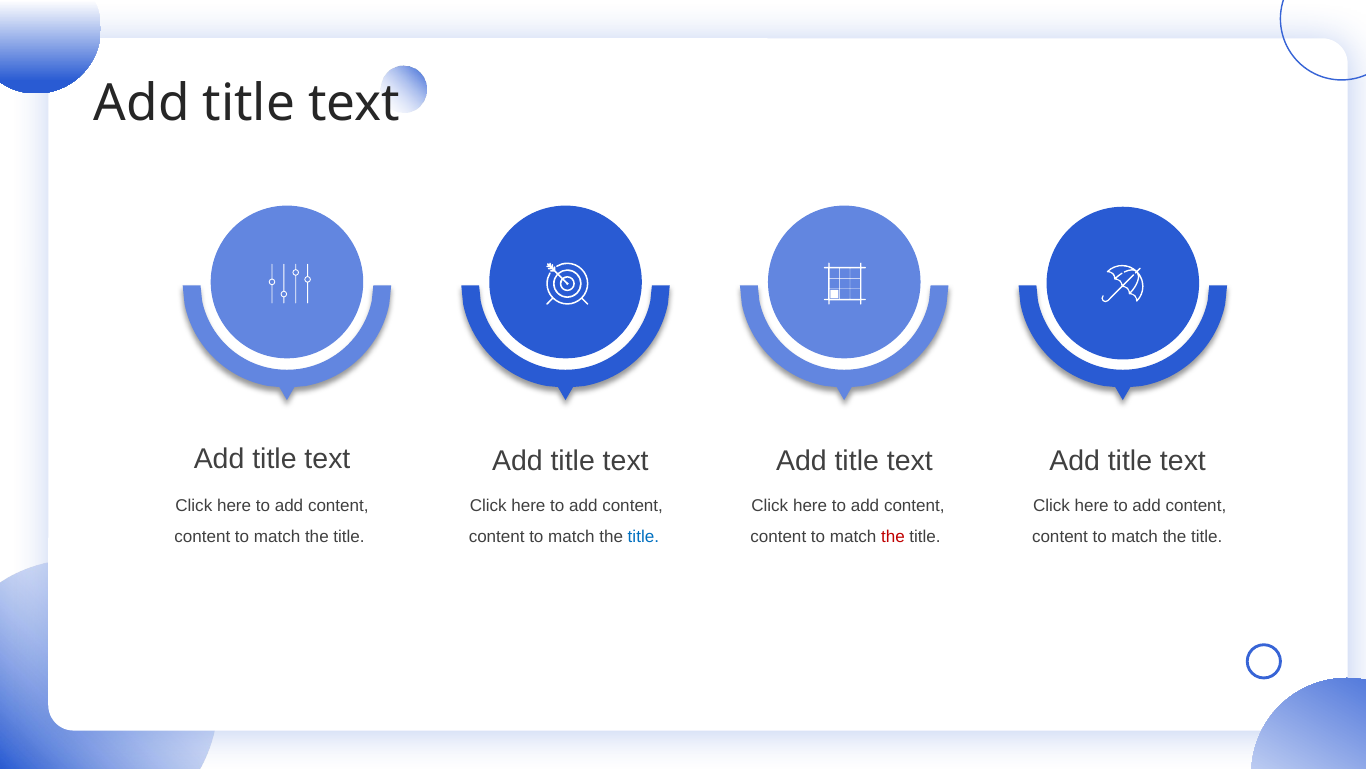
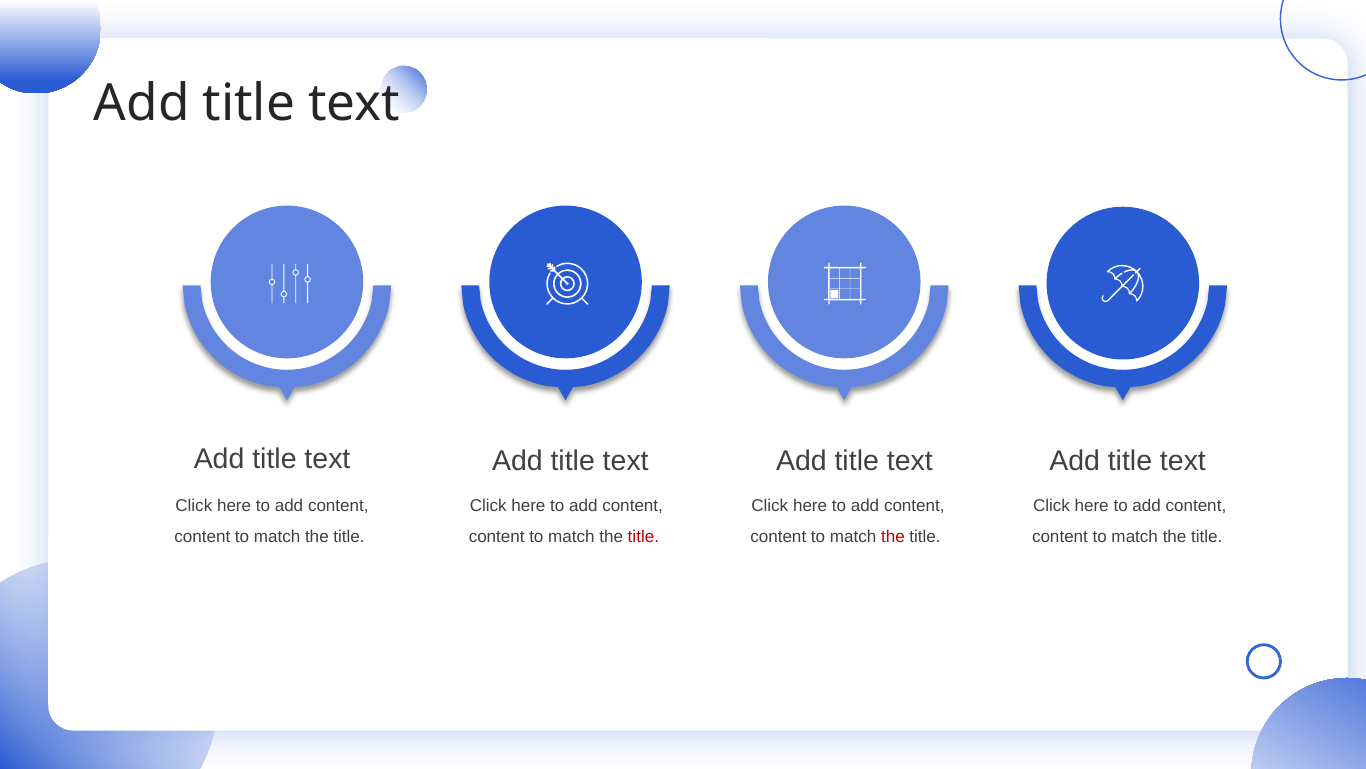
title at (643, 536) colour: blue -> red
